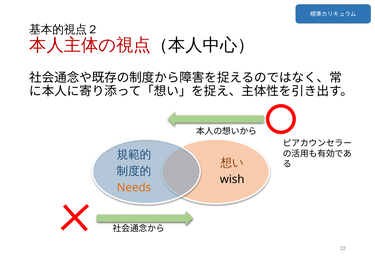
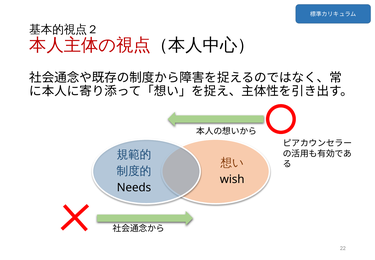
Needs colour: orange -> black
